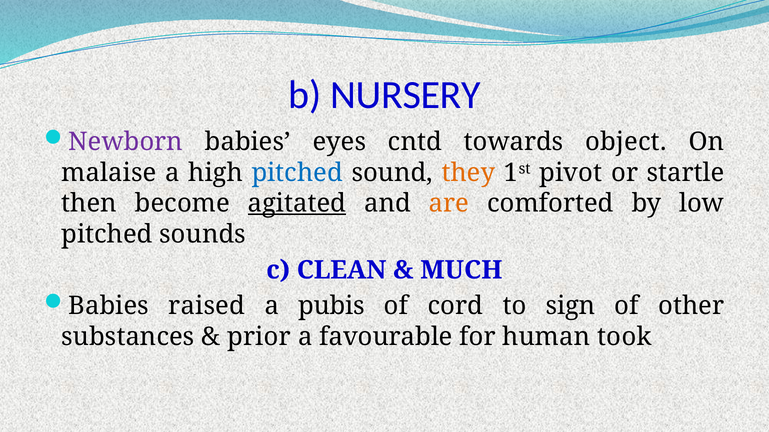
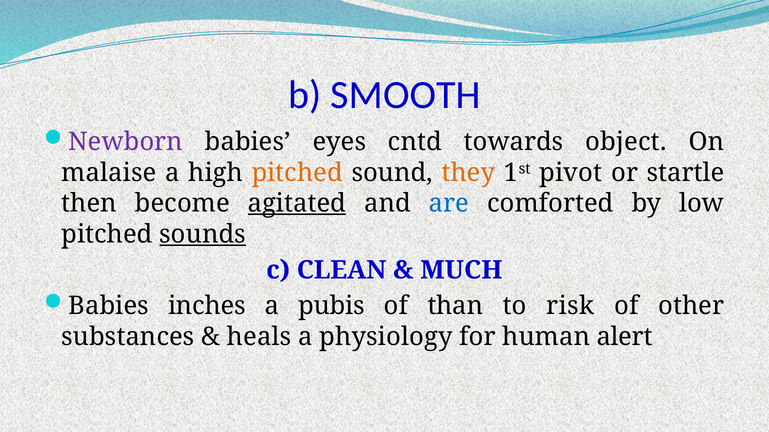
NURSERY: NURSERY -> SMOOTH
pitched at (297, 173) colour: blue -> orange
are colour: orange -> blue
sounds underline: none -> present
raised: raised -> inches
cord: cord -> than
sign: sign -> risk
prior: prior -> heals
favourable: favourable -> physiology
took: took -> alert
